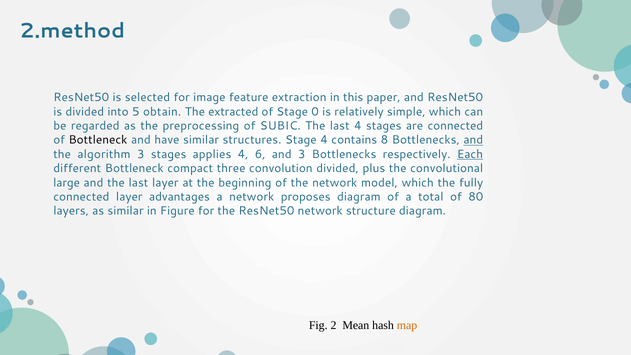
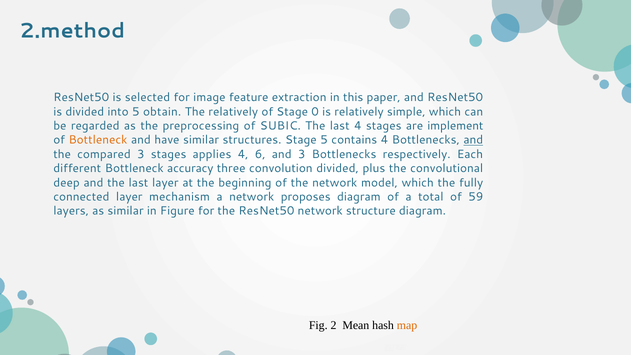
The extracted: extracted -> relatively
are connected: connected -> implement
Bottleneck at (98, 140) colour: black -> orange
Stage 4: 4 -> 5
contains 8: 8 -> 4
algorithm: algorithm -> compared
Each underline: present -> none
compact: compact -> accuracy
large: large -> deep
advantages: advantages -> mechanism
80: 80 -> 59
